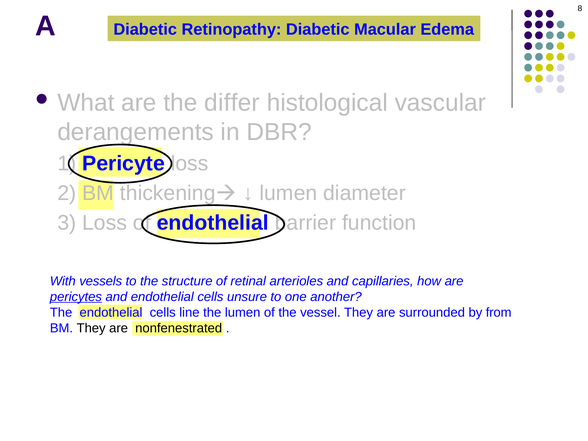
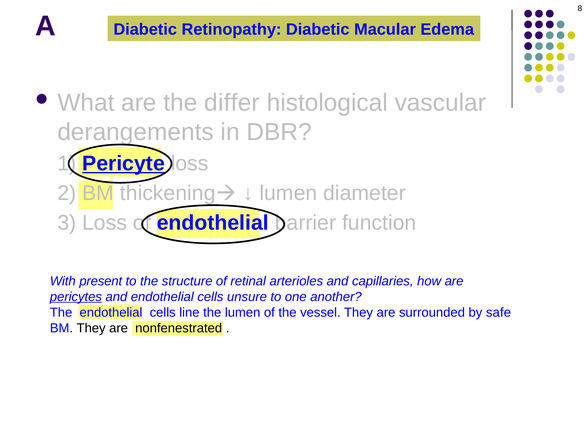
Pericyte underline: none -> present
vessels: vessels -> present
from: from -> safe
